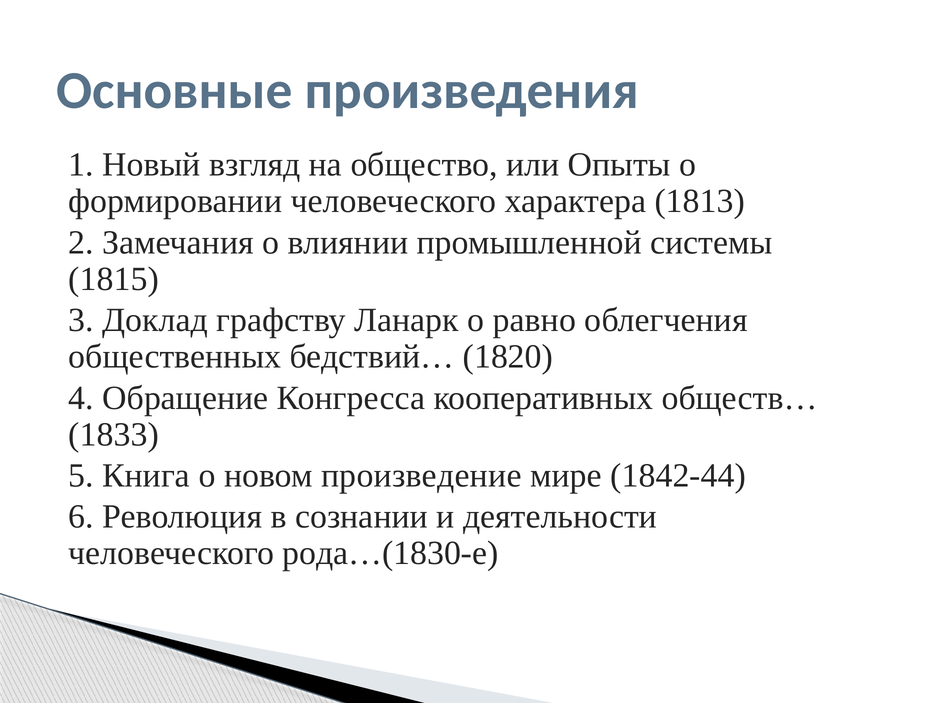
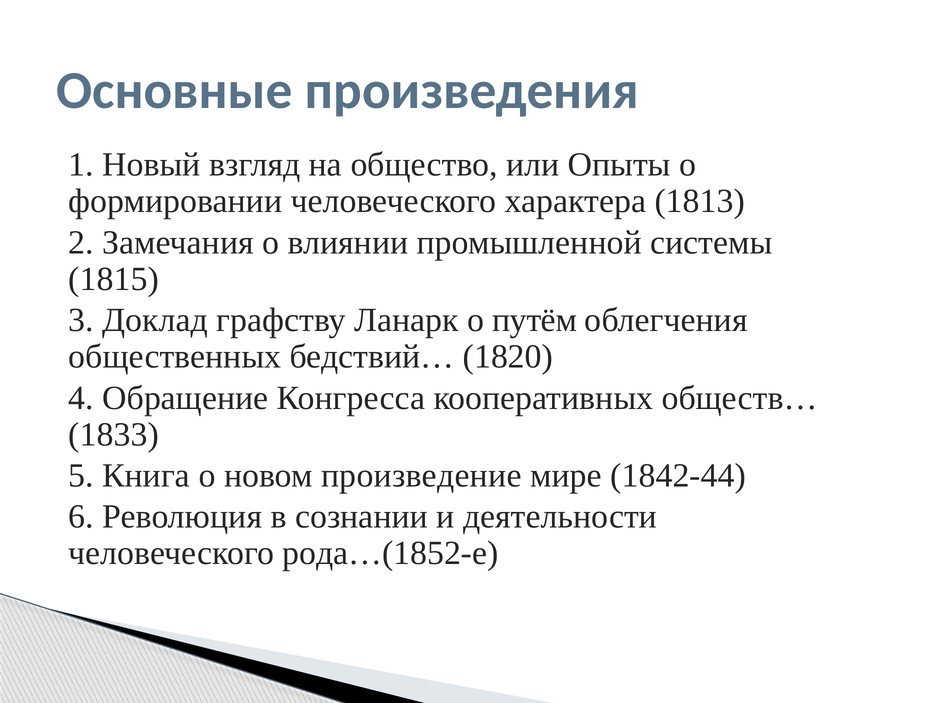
равно: равно -> путём
рода…(1830-е: рода…(1830-е -> рода…(1852-е
